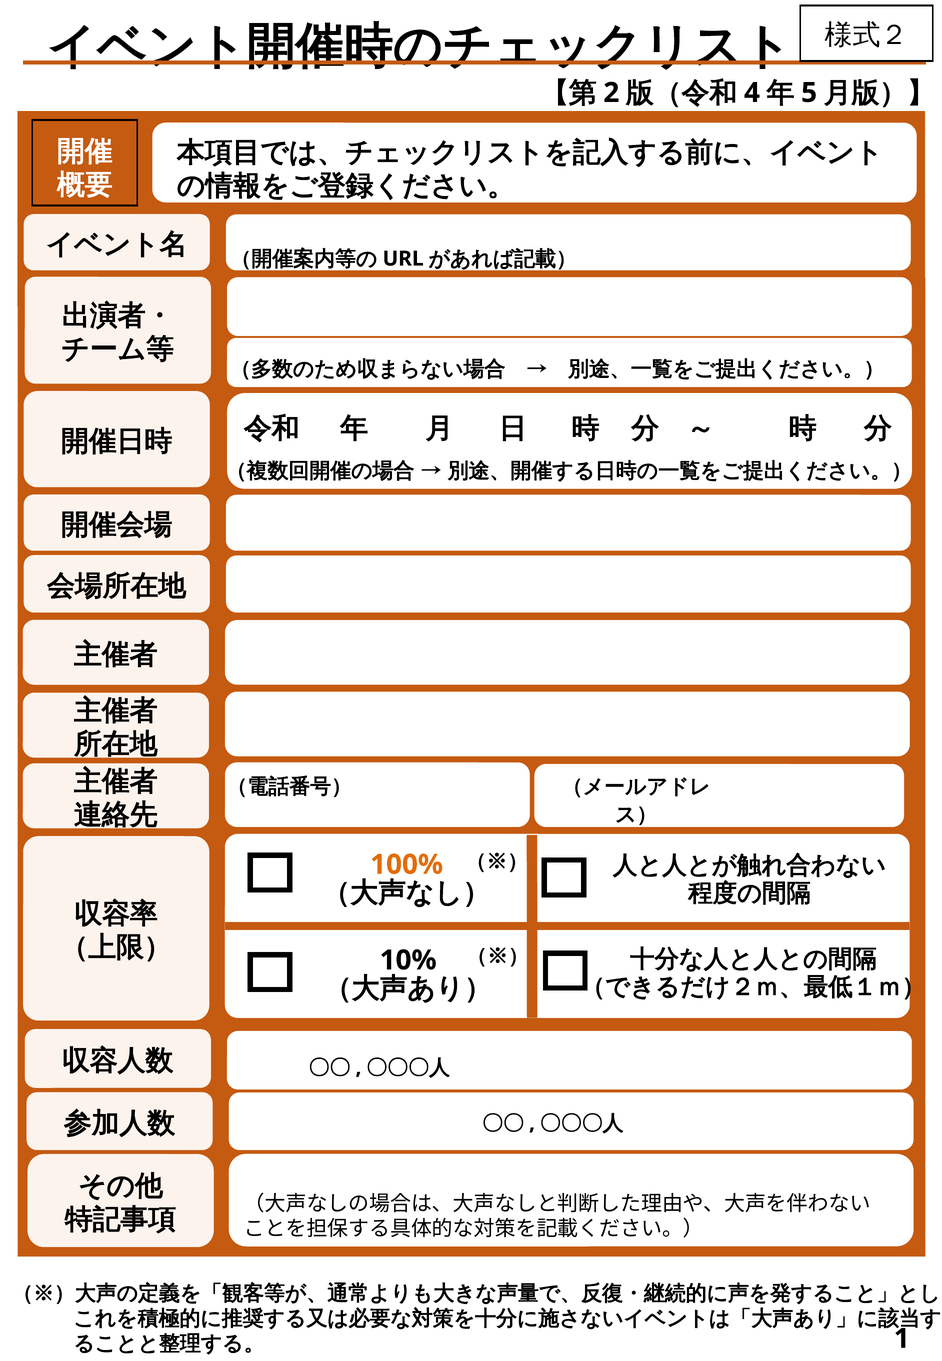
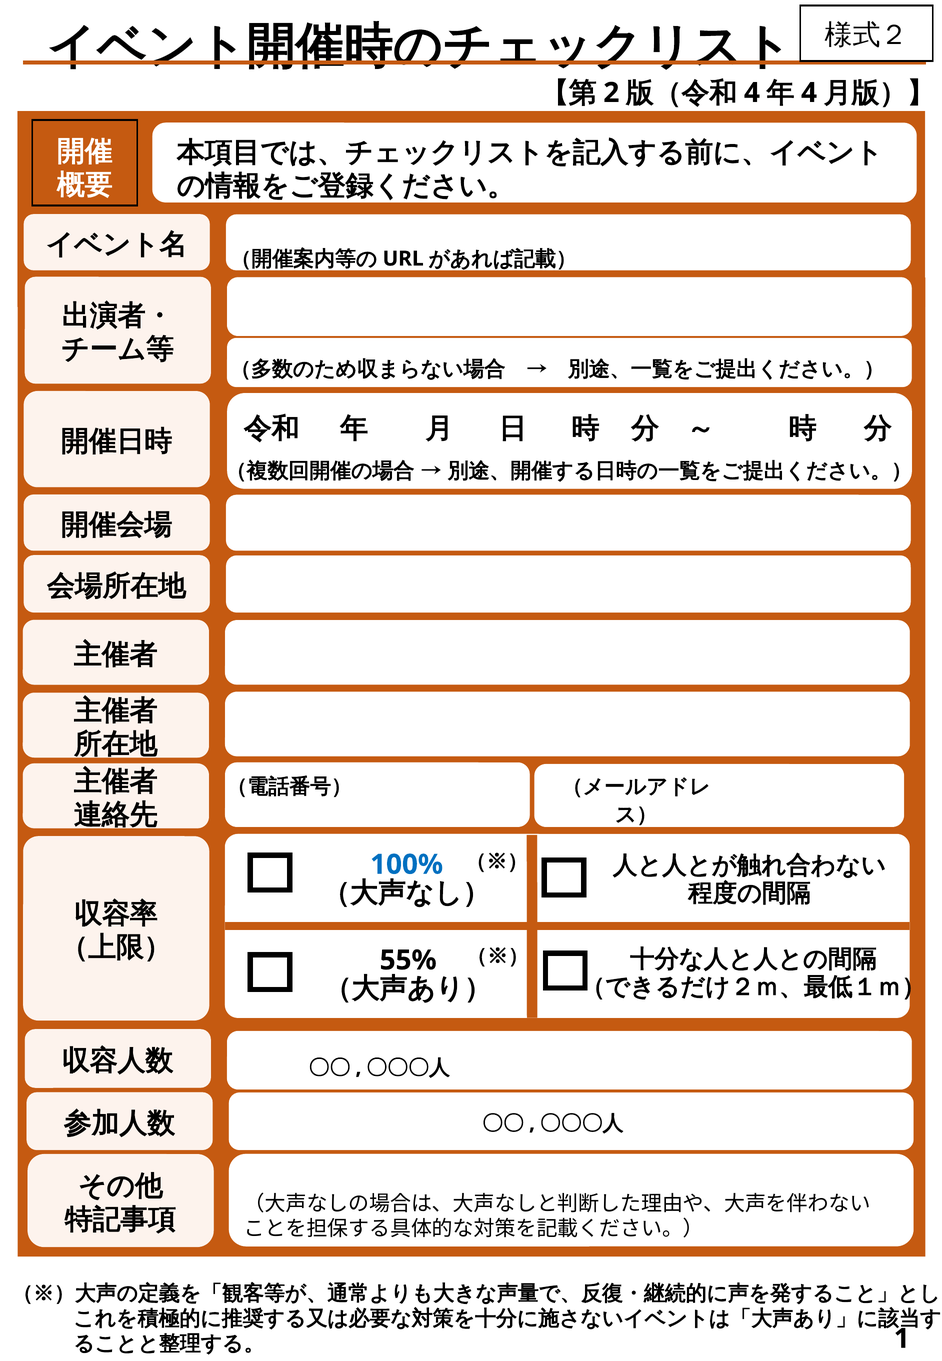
5 at (809, 93): 5 -> 4
100% colour: orange -> blue
10%: 10% -> 55%
